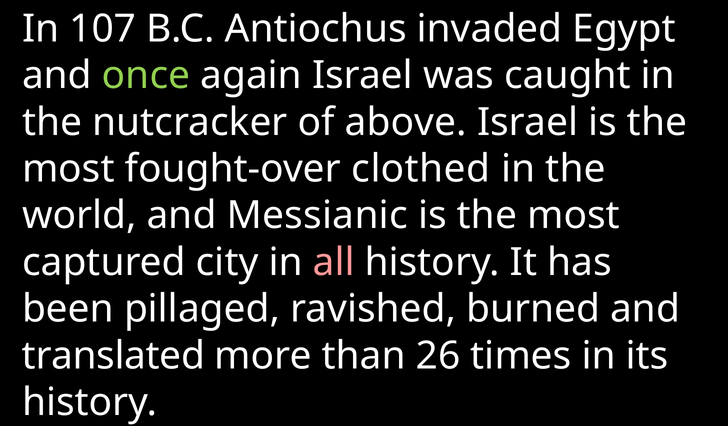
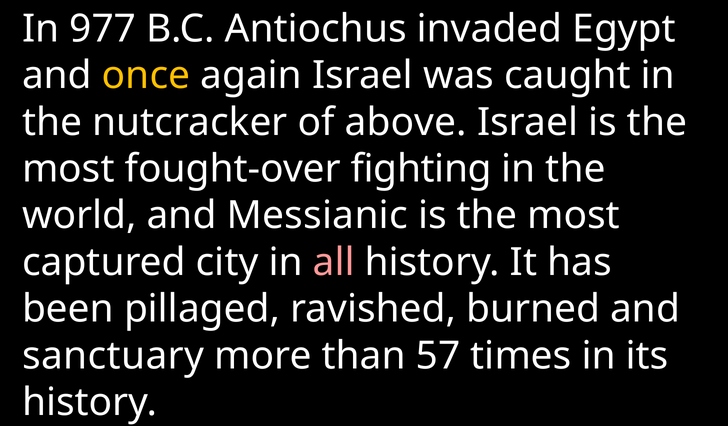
107: 107 -> 977
once colour: light green -> yellow
clothed: clothed -> fighting
translated: translated -> sanctuary
26: 26 -> 57
